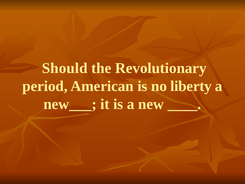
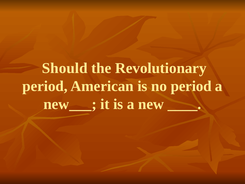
no liberty: liberty -> period
